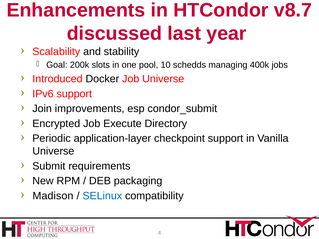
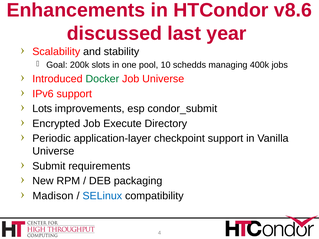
v8.7: v8.7 -> v8.6
Docker colour: black -> green
Join: Join -> Lots
